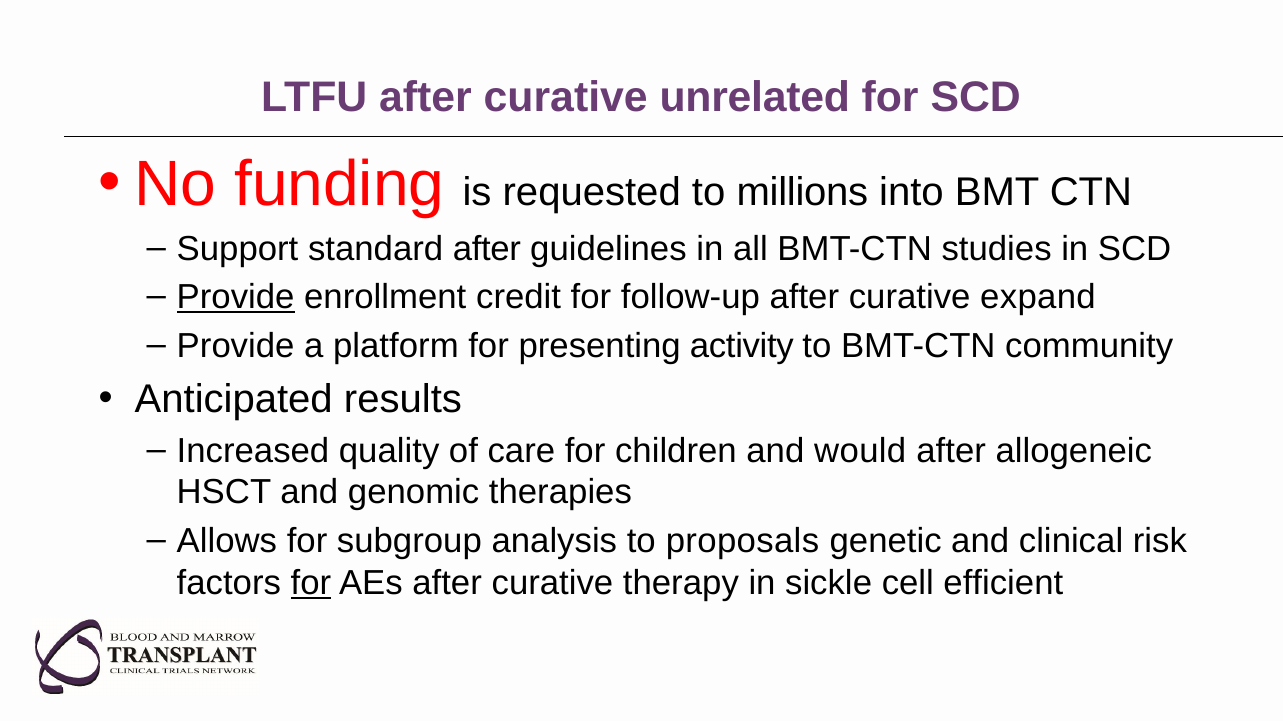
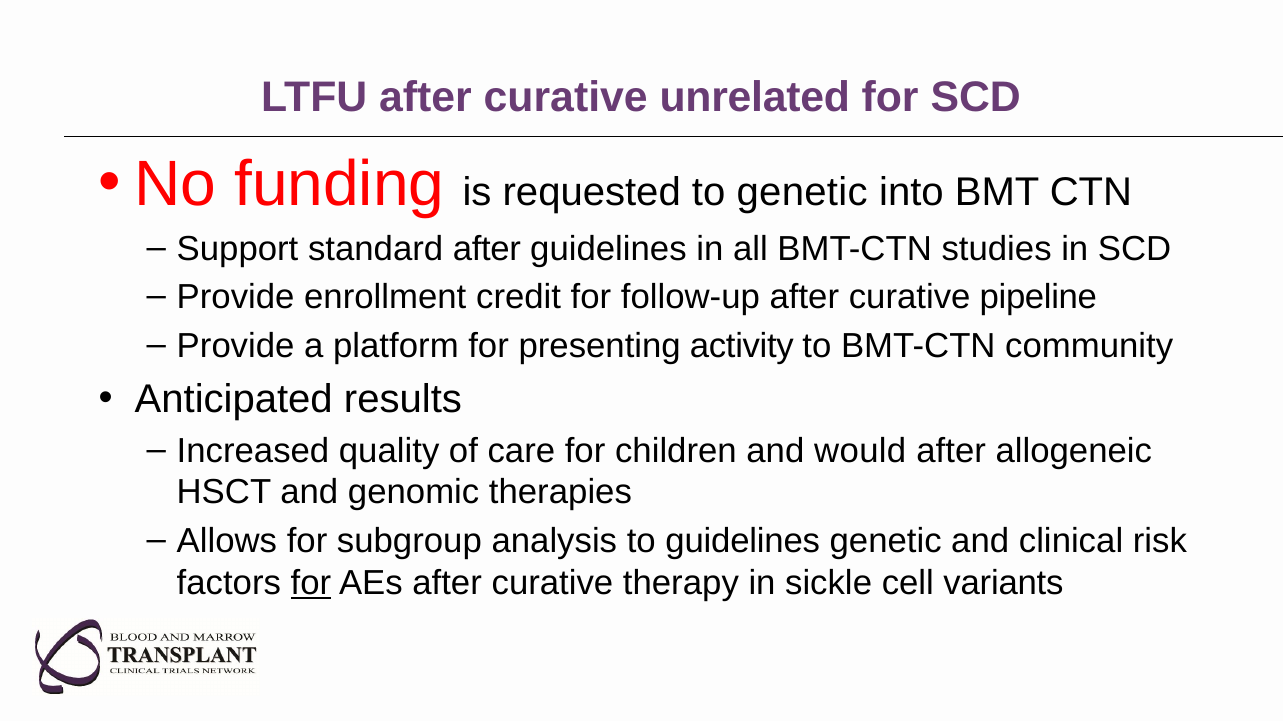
to millions: millions -> genetic
Provide at (236, 298) underline: present -> none
expand: expand -> pipeline
to proposals: proposals -> guidelines
efficient: efficient -> variants
